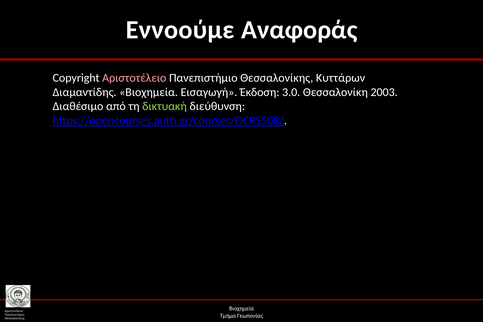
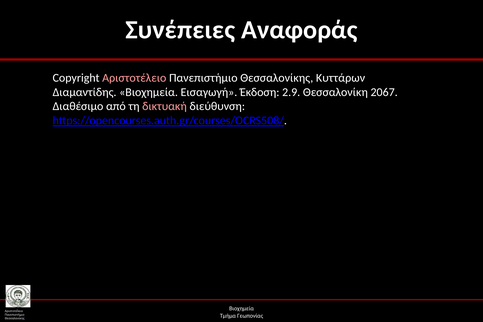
Εννοούμε: Εννοούμε -> Συνέπειες
3.0: 3.0 -> 2.9
2003: 2003 -> 2067
δικτυακή colour: light green -> pink
